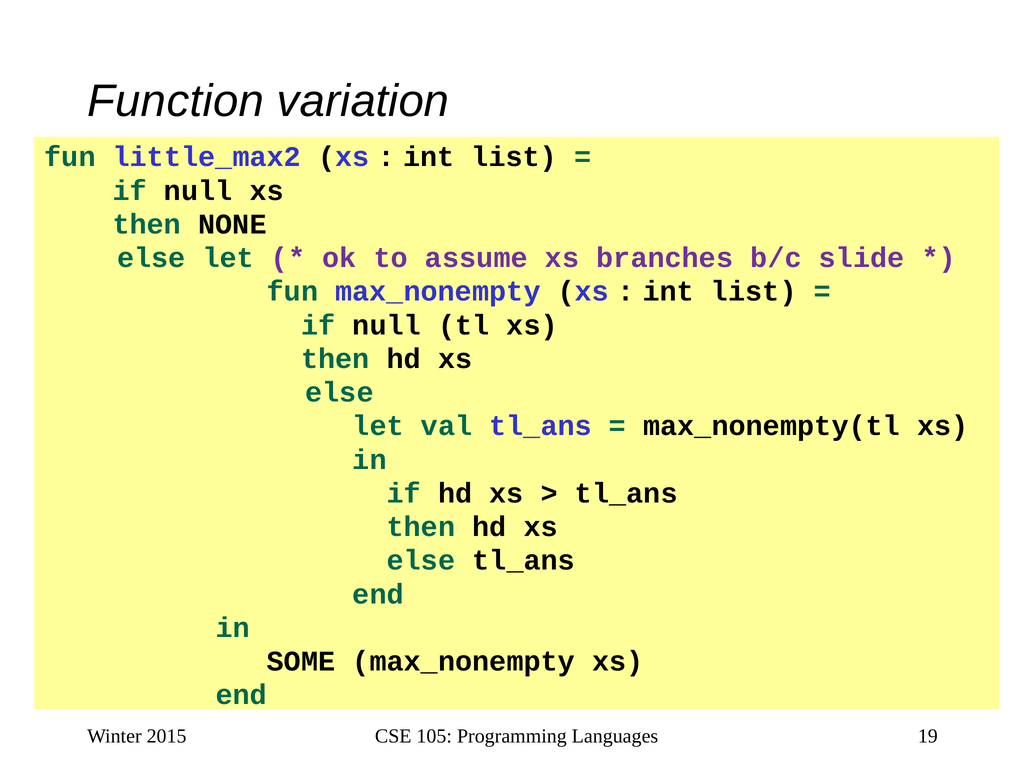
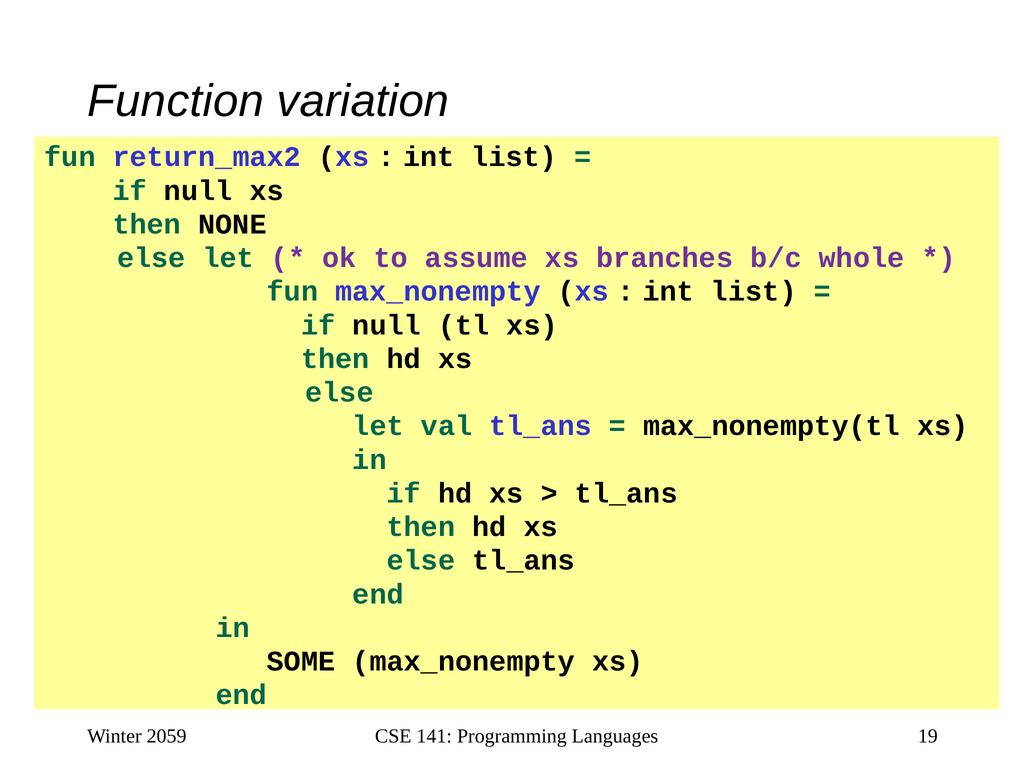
little_max2: little_max2 -> return_max2
slide: slide -> whole
2015: 2015 -> 2059
105: 105 -> 141
